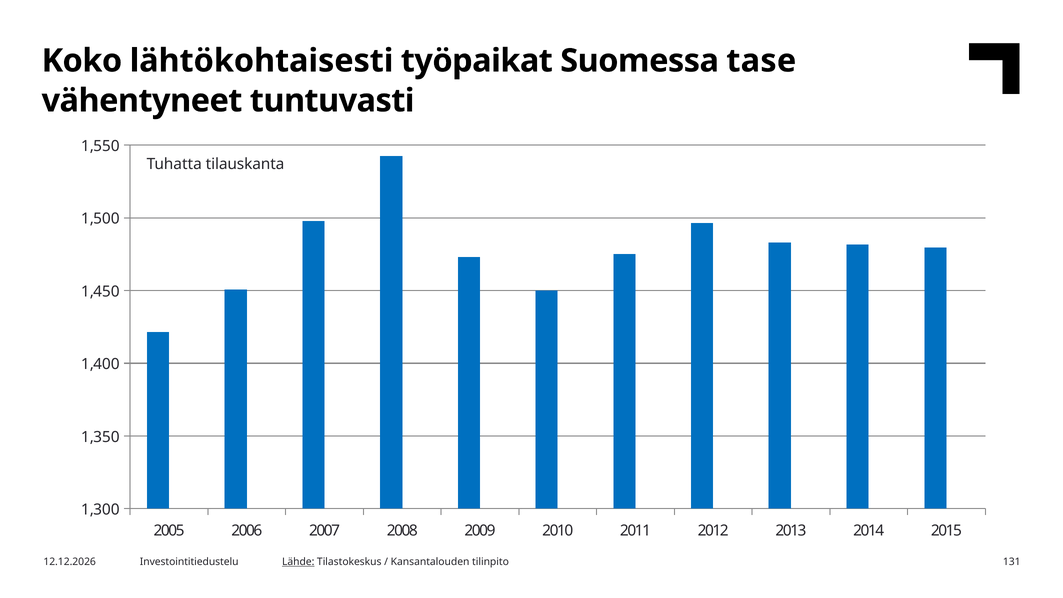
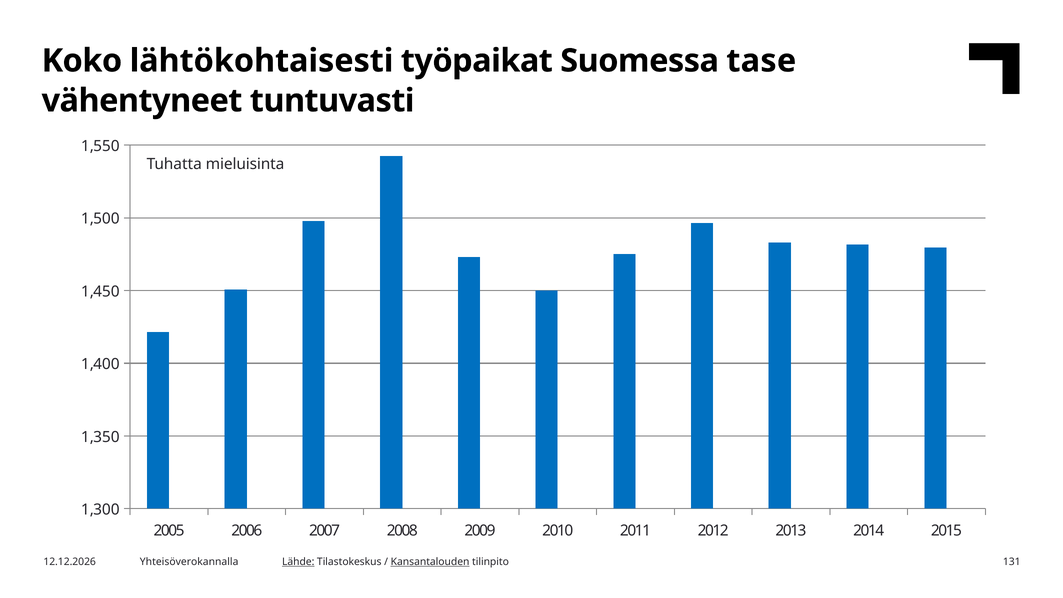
tilauskanta: tilauskanta -> mieluisinta
Investointitiedustelu: Investointitiedustelu -> Yhteisöverokannalla
Kansantalouden underline: none -> present
